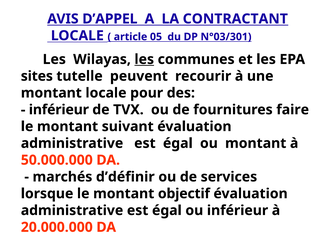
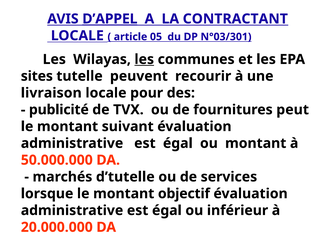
D’APPEL underline: none -> present
montant at (51, 93): montant -> livraison
inférieur at (59, 110): inférieur -> publicité
faire: faire -> peut
d’définir: d’définir -> d’tutelle
